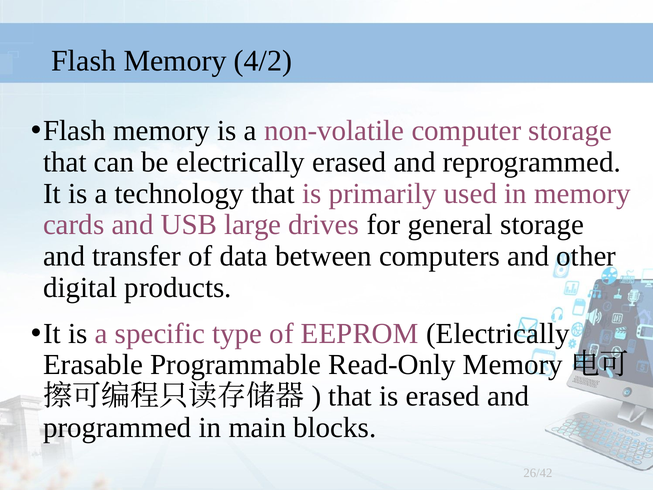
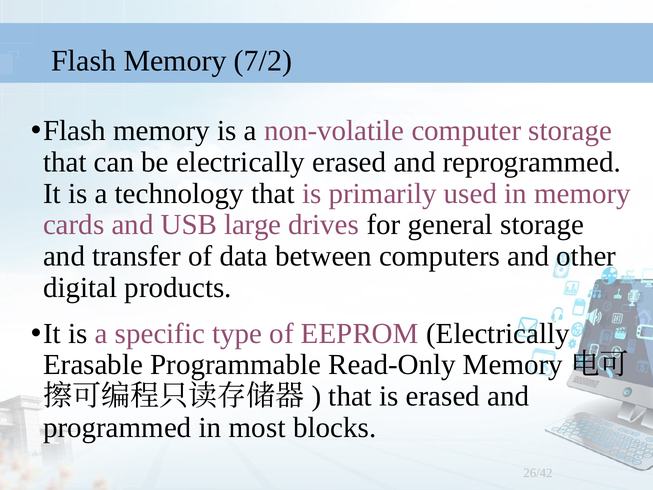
4/2: 4/2 -> 7/2
main: main -> most
